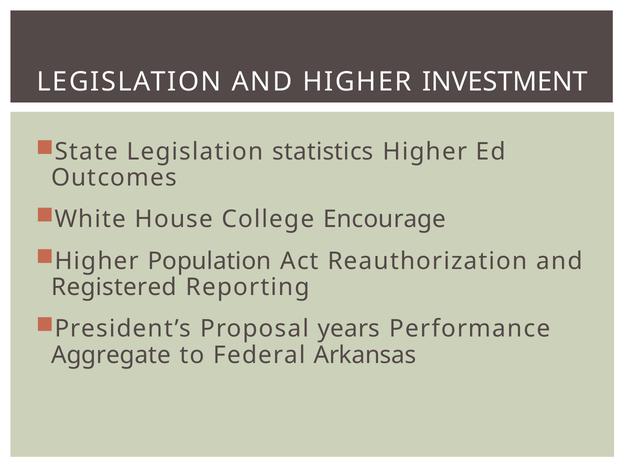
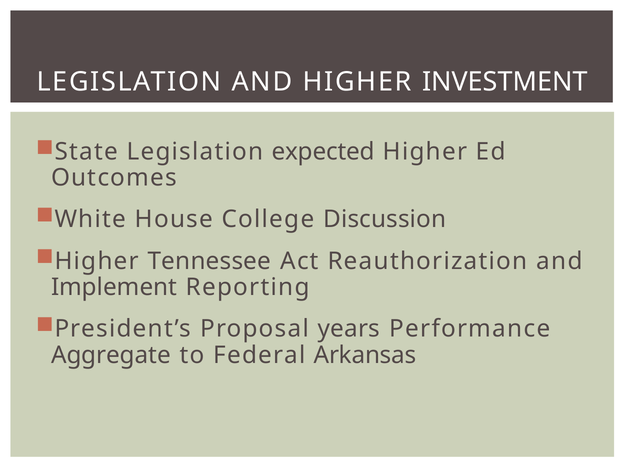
statistics: statistics -> expected
Encourage: Encourage -> Discussion
Population: Population -> Tennessee
Registered: Registered -> Implement
